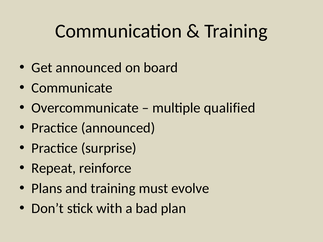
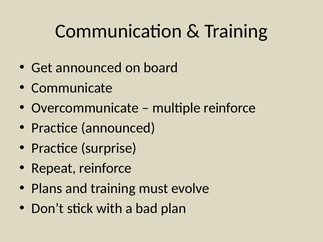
multiple qualified: qualified -> reinforce
